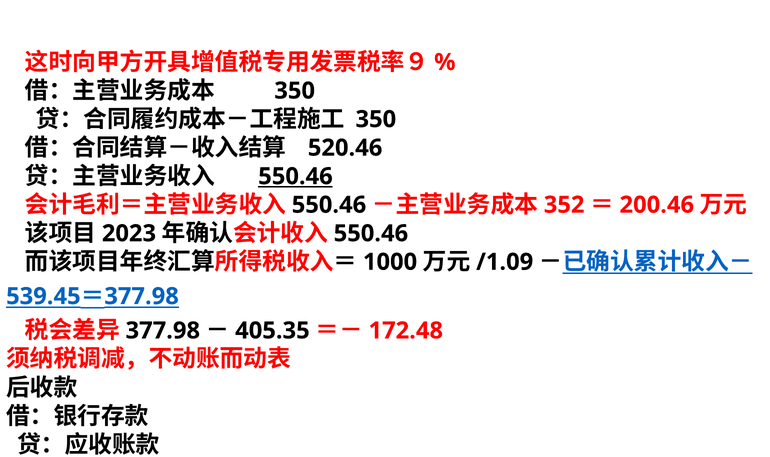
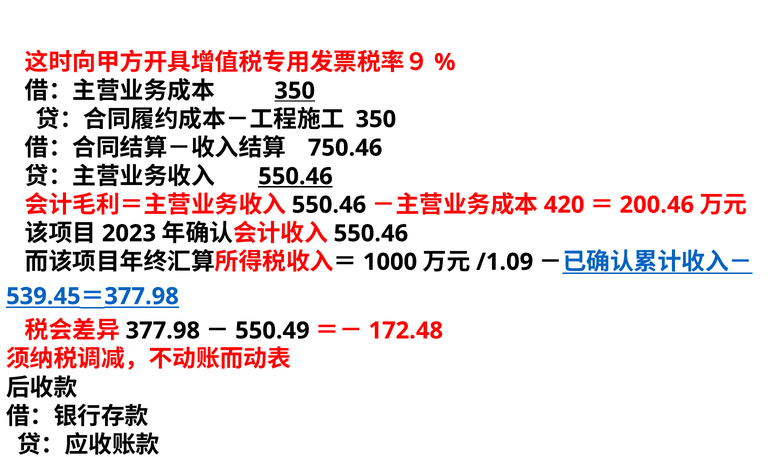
350 at (295, 91) underline: none -> present
520.46: 520.46 -> 750.46
352: 352 -> 420
405.35: 405.35 -> 550.49
